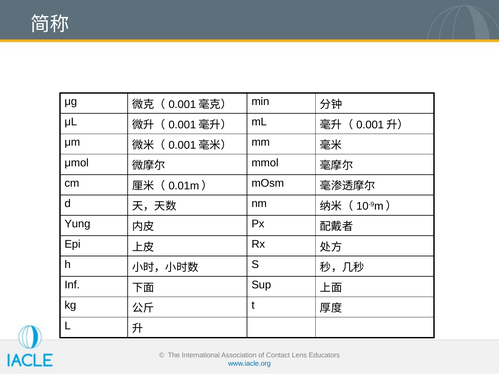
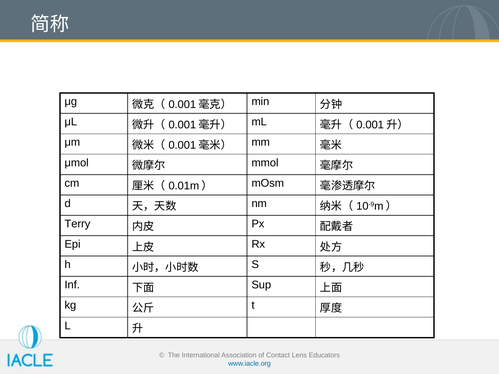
Yung: Yung -> Terry
